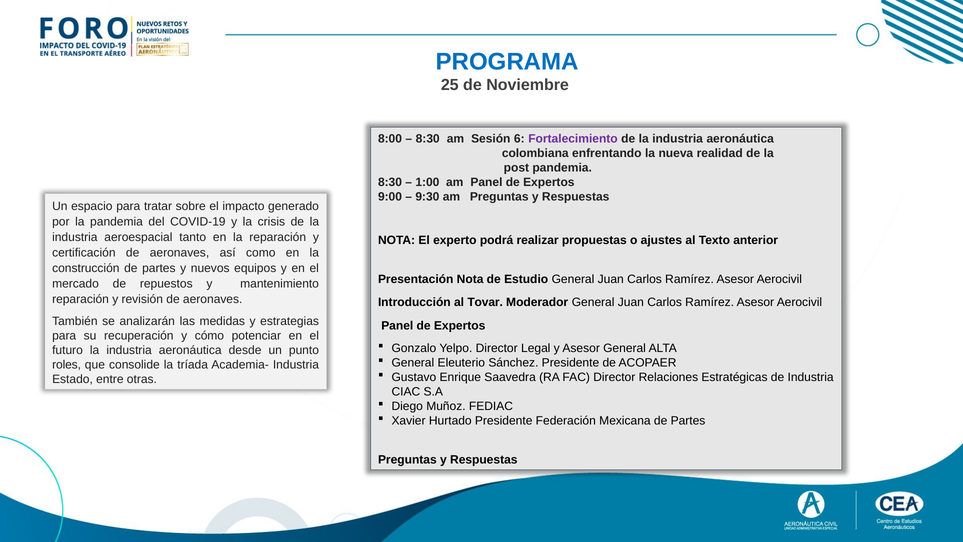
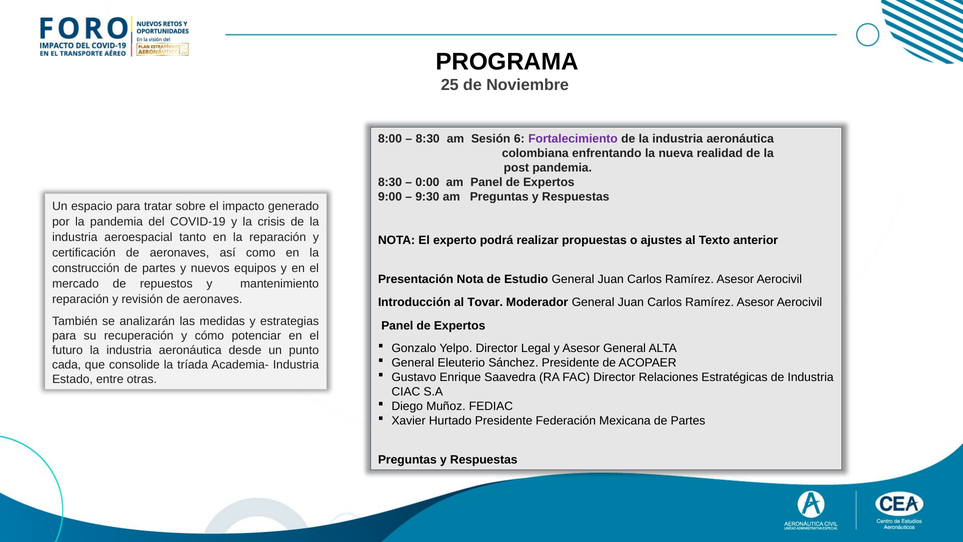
PROGRAMA colour: blue -> black
1:00: 1:00 -> 0:00
roles: roles -> cada
